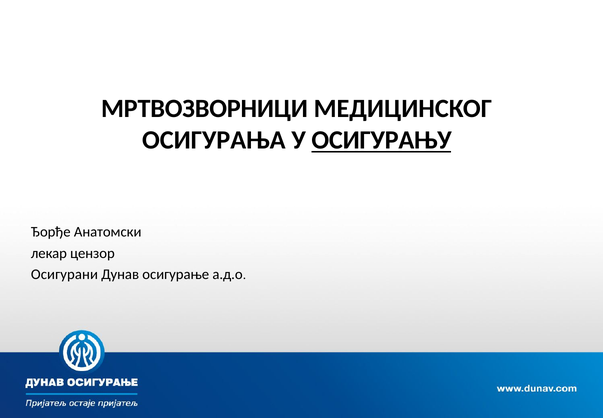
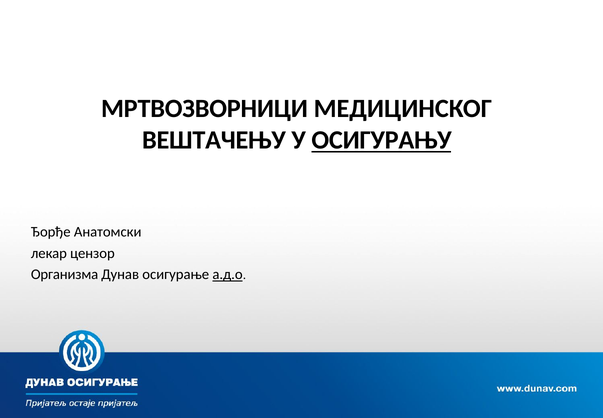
ОСИГУРАЊА: ОСИГУРАЊА -> ВЕШТАЧЕЊУ
Осигурани: Осигурани -> Организма
а.д.о underline: none -> present
